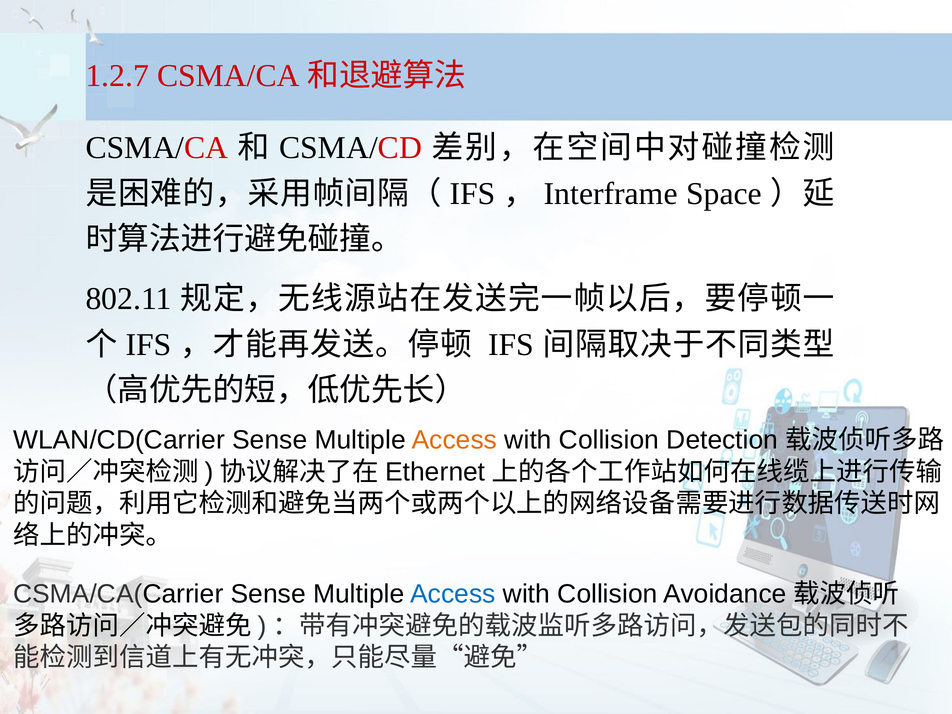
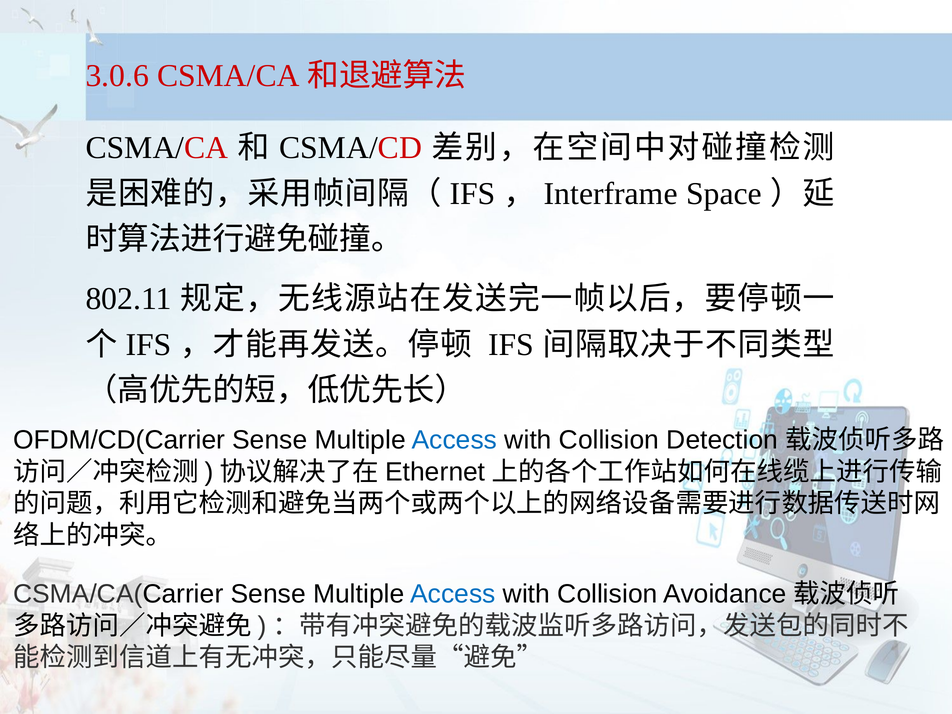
1.2.7: 1.2.7 -> 3.0.6
WLAN/CD(Carrier: WLAN/CD(Carrier -> OFDM/CD(Carrier
Access at (454, 440) colour: orange -> blue
